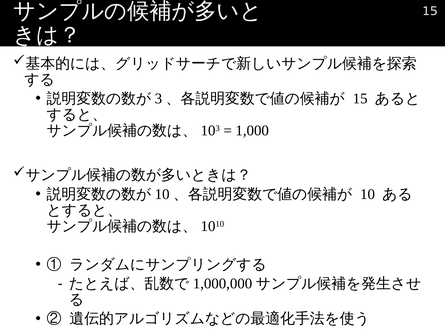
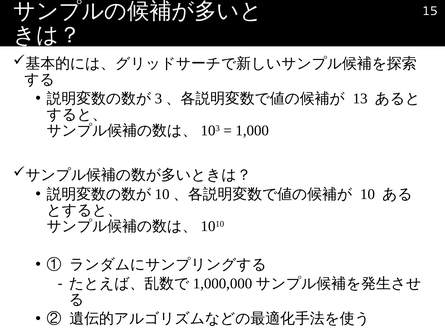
15 at (360, 99): 15 -> 13
